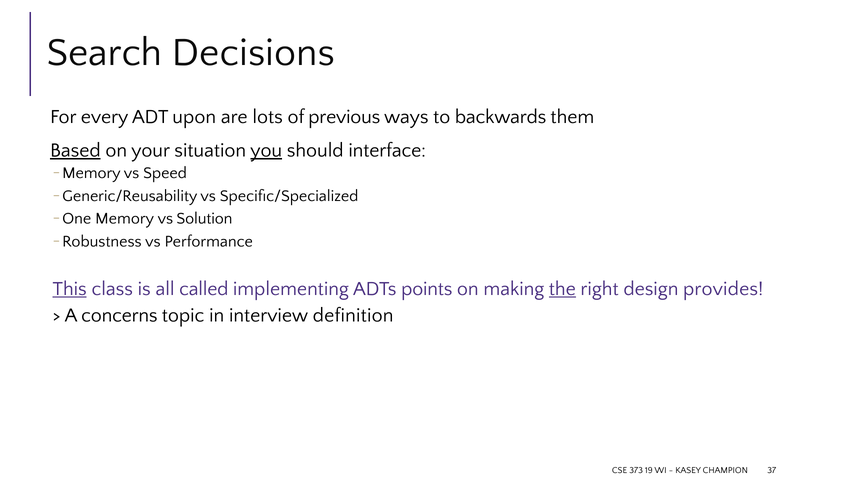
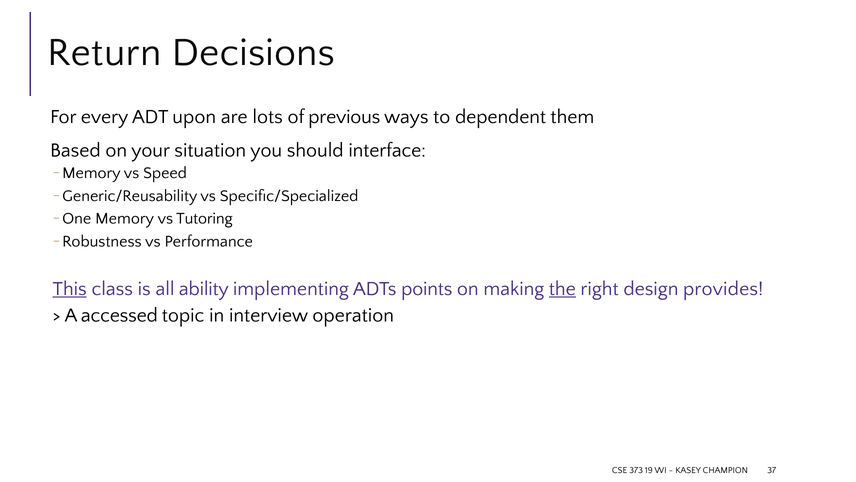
Search: Search -> Return
backwards: backwards -> dependent
Based underline: present -> none
you underline: present -> none
Solution: Solution -> Tutoring
called: called -> ability
concerns: concerns -> accessed
definition: definition -> operation
